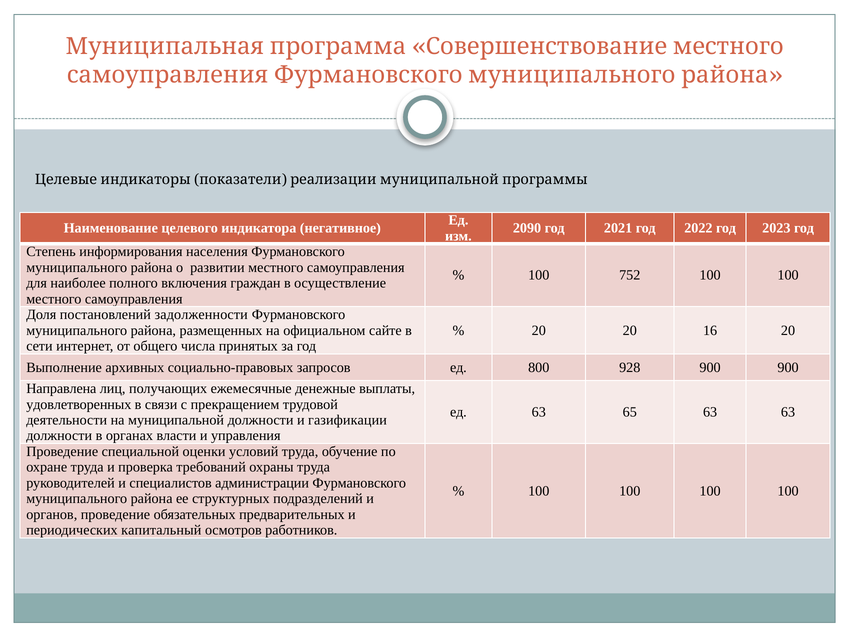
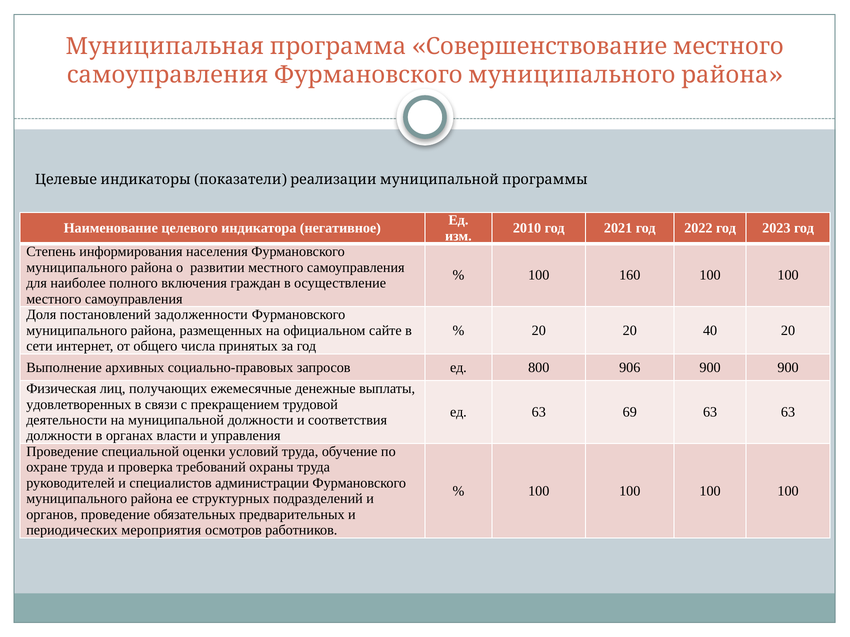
2090: 2090 -> 2010
752: 752 -> 160
16: 16 -> 40
928: 928 -> 906
Направлена: Направлена -> Физическая
65: 65 -> 69
газификации: газификации -> соответствия
капитальный: капитальный -> мероприятия
